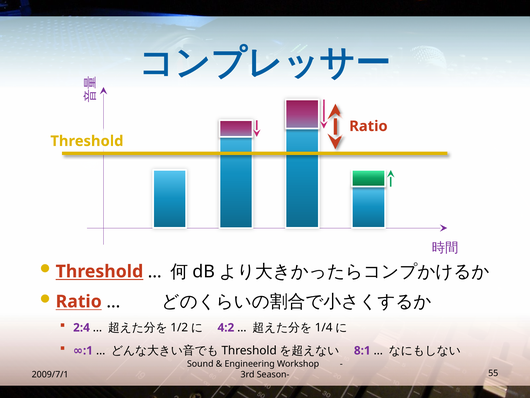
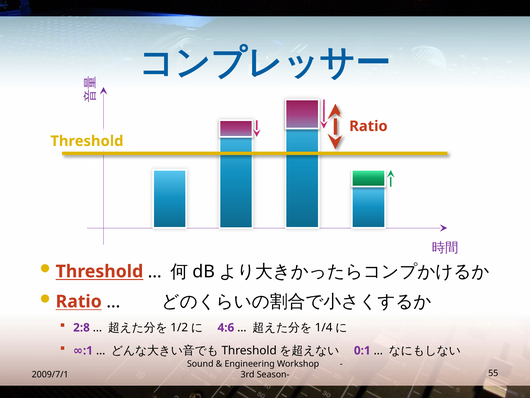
2:4: 2:4 -> 2:8
4:2: 4:2 -> 4:6
8:1: 8:1 -> 0:1
